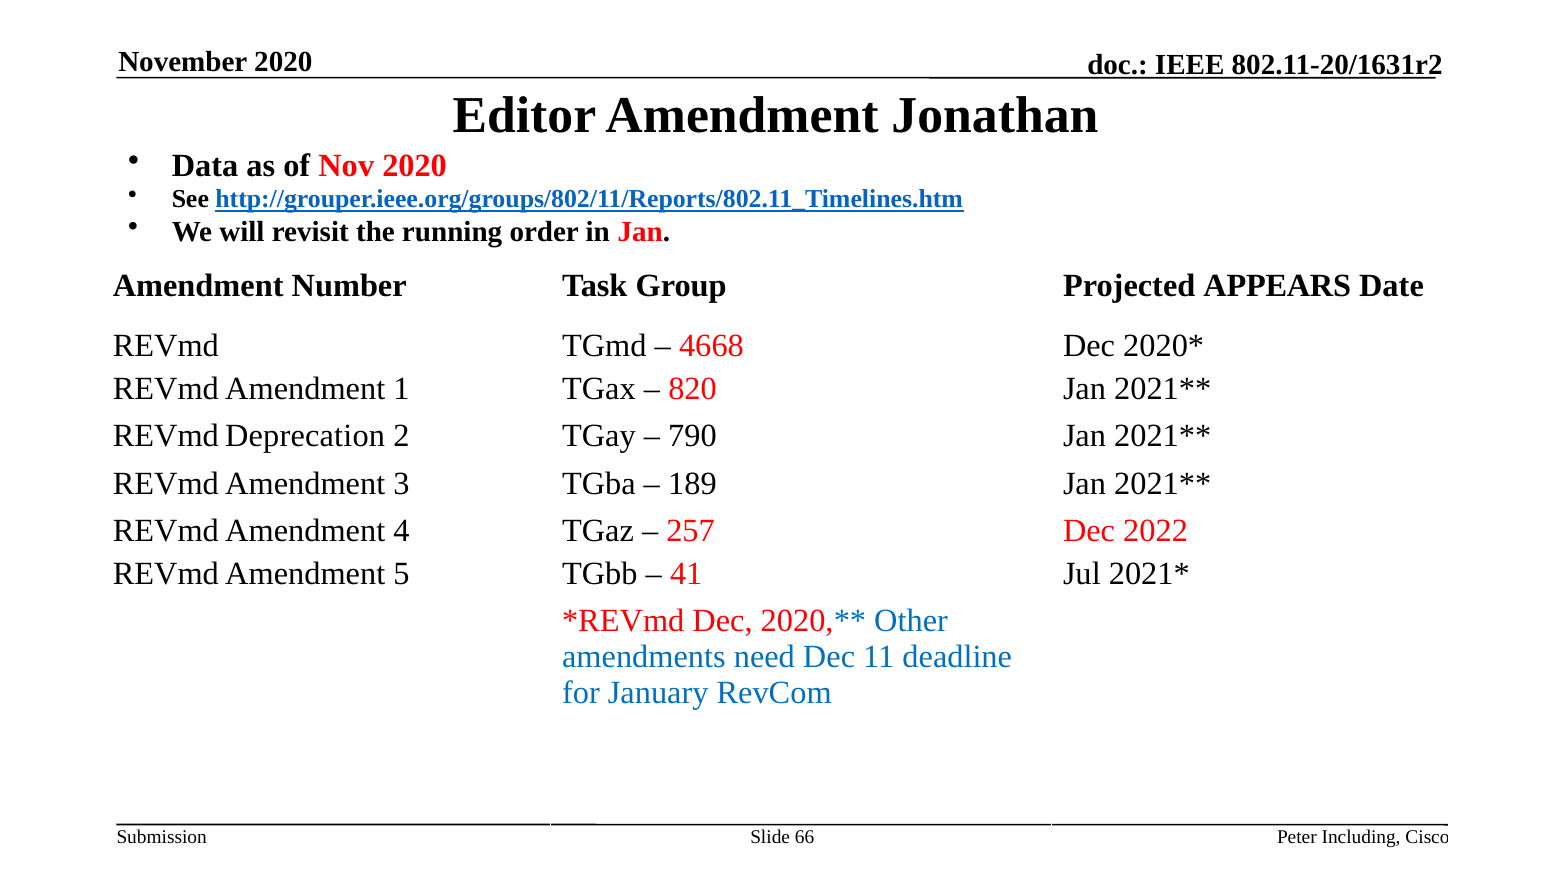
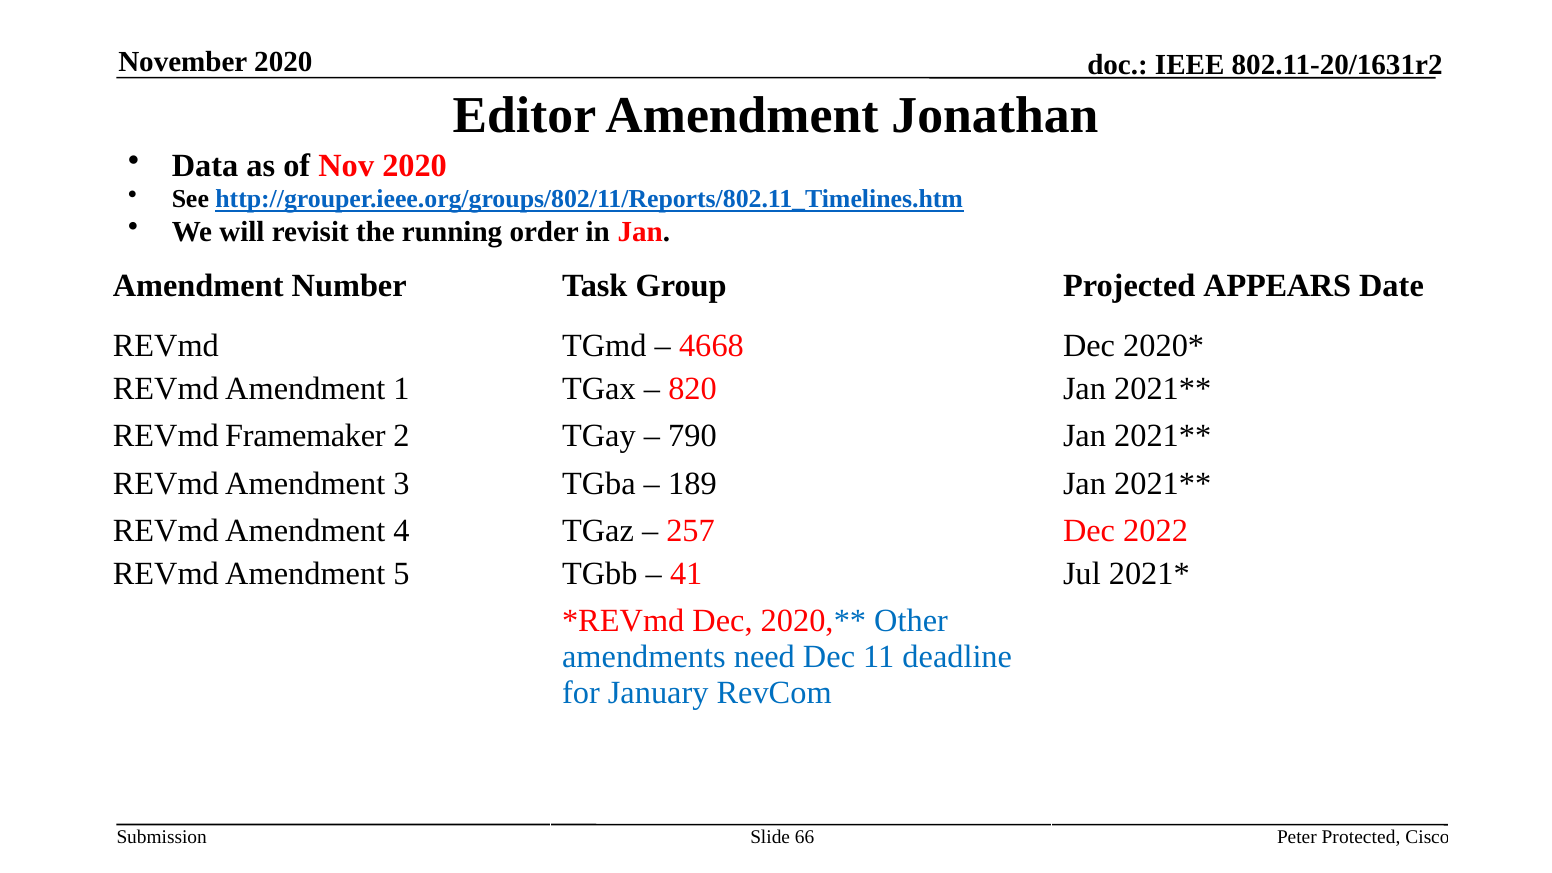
Deprecation: Deprecation -> Framemaker
Including: Including -> Protected
